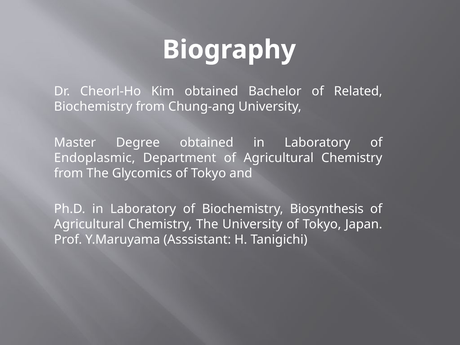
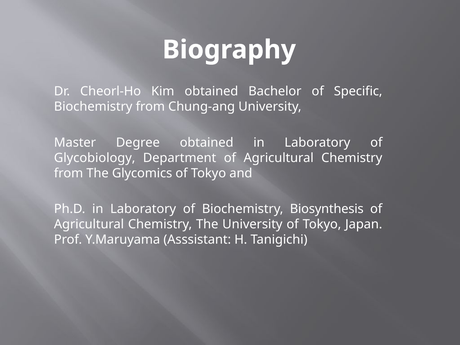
Related: Related -> Specific
Endoplasmic: Endoplasmic -> Glycobiology
